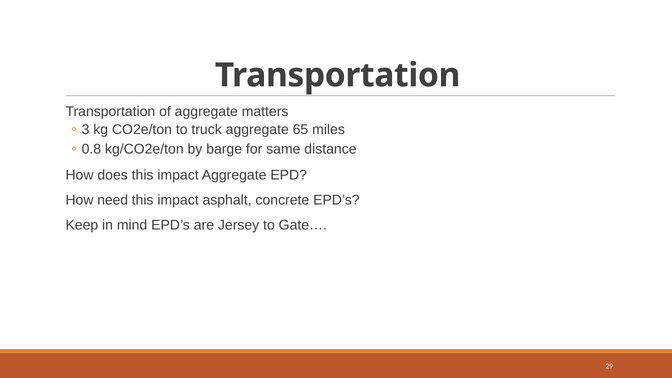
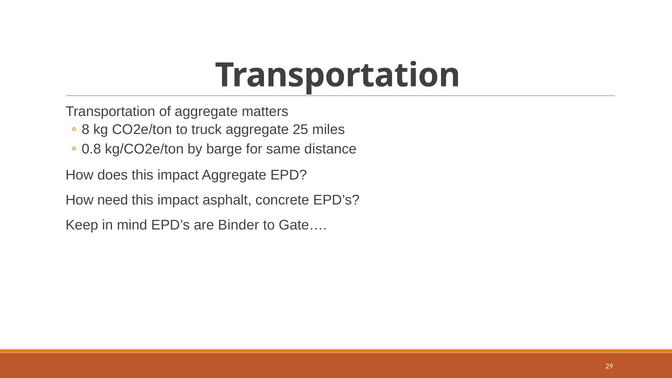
3: 3 -> 8
65: 65 -> 25
Jersey: Jersey -> Binder
